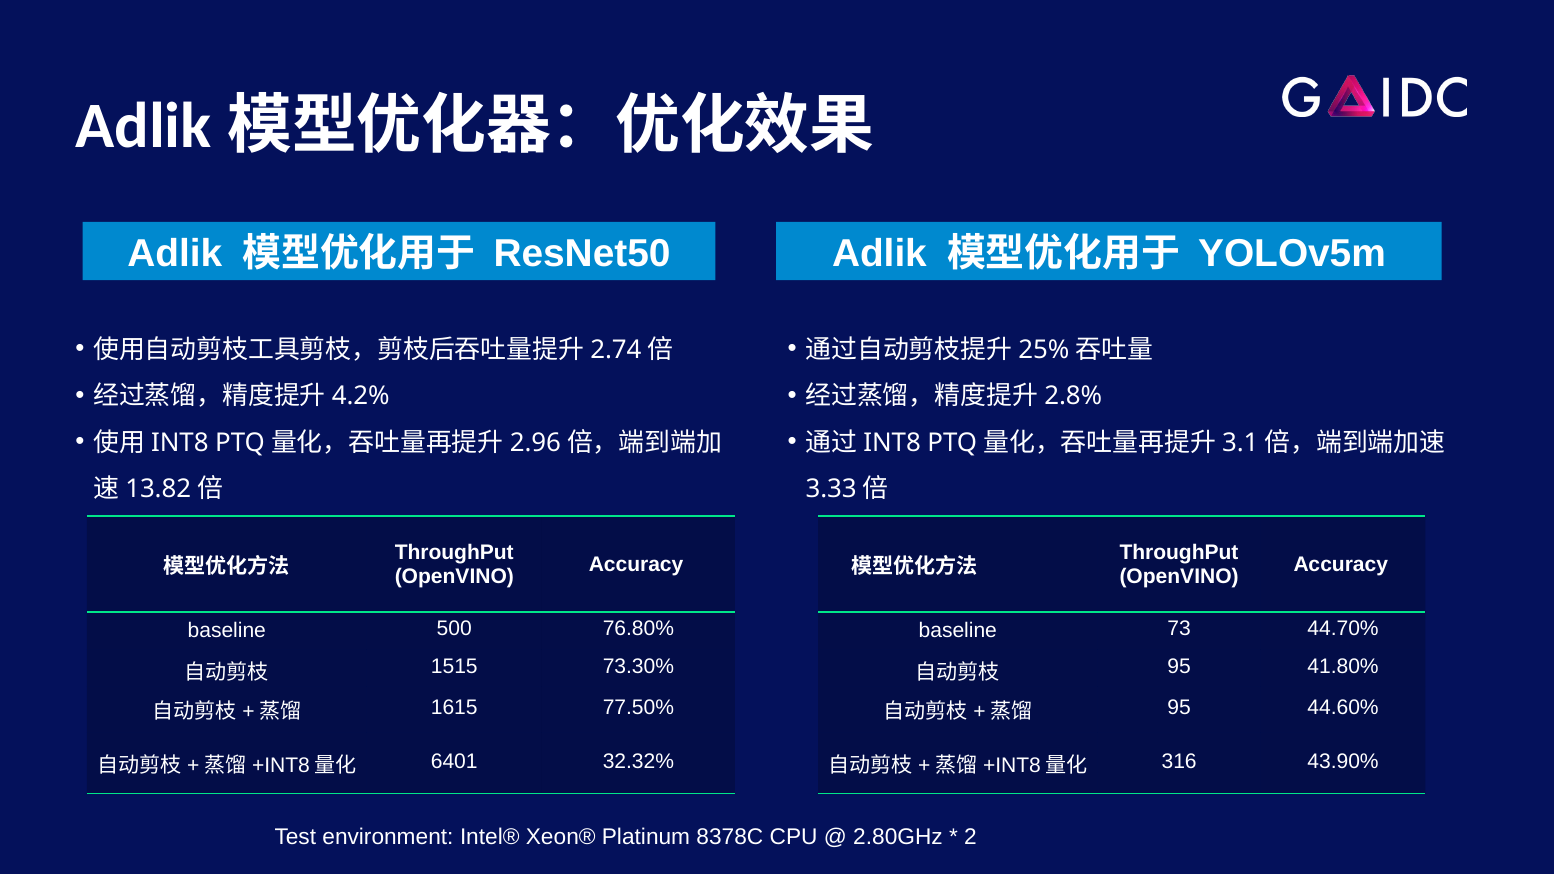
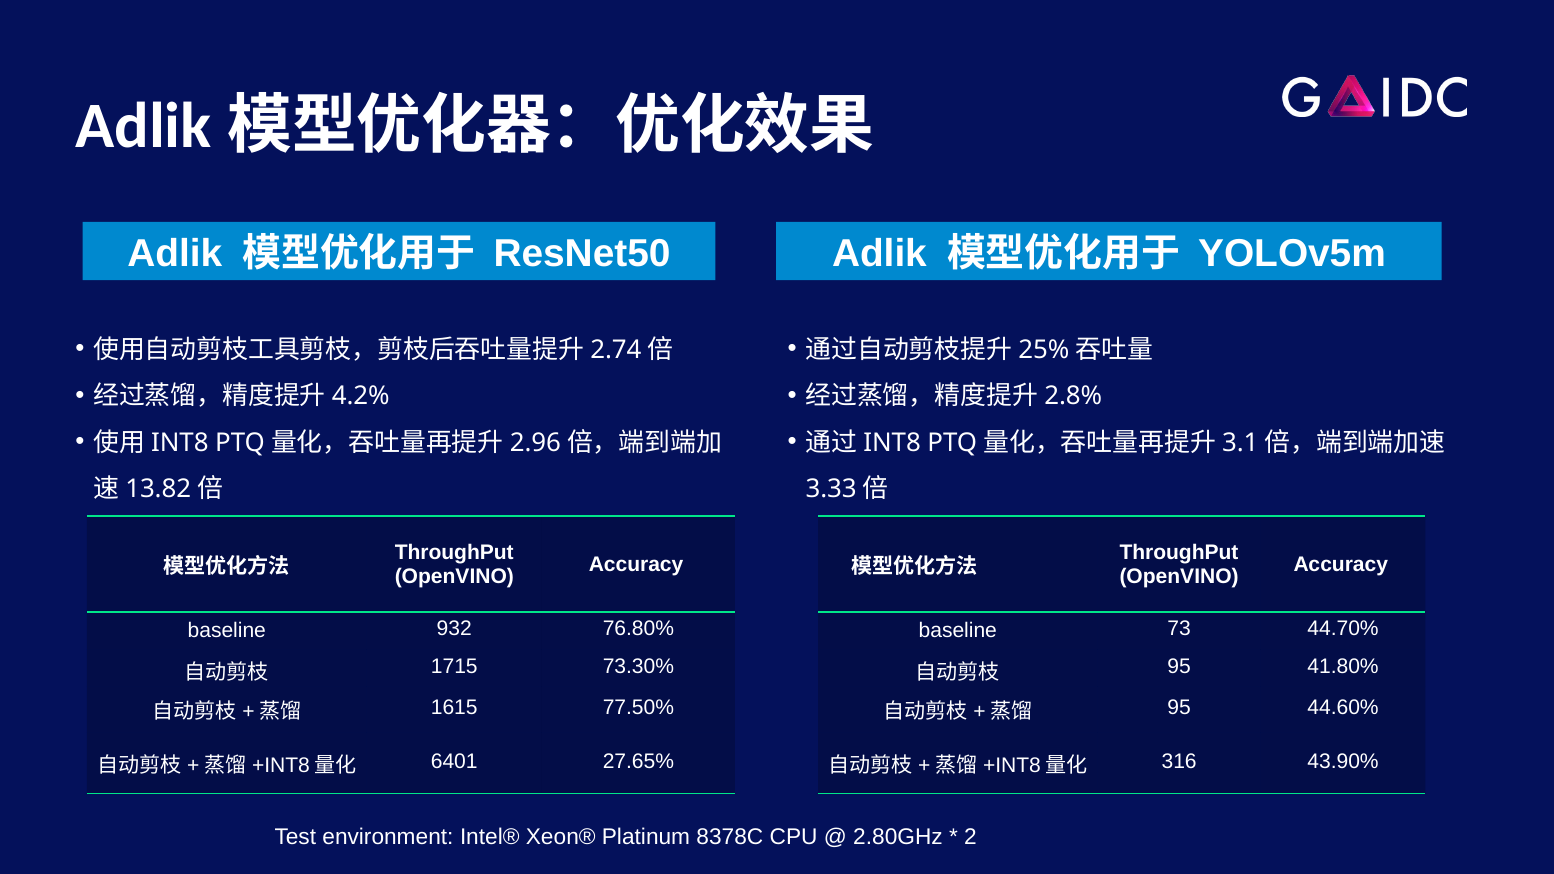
500: 500 -> 932
1515: 1515 -> 1715
32.32%: 32.32% -> 27.65%
